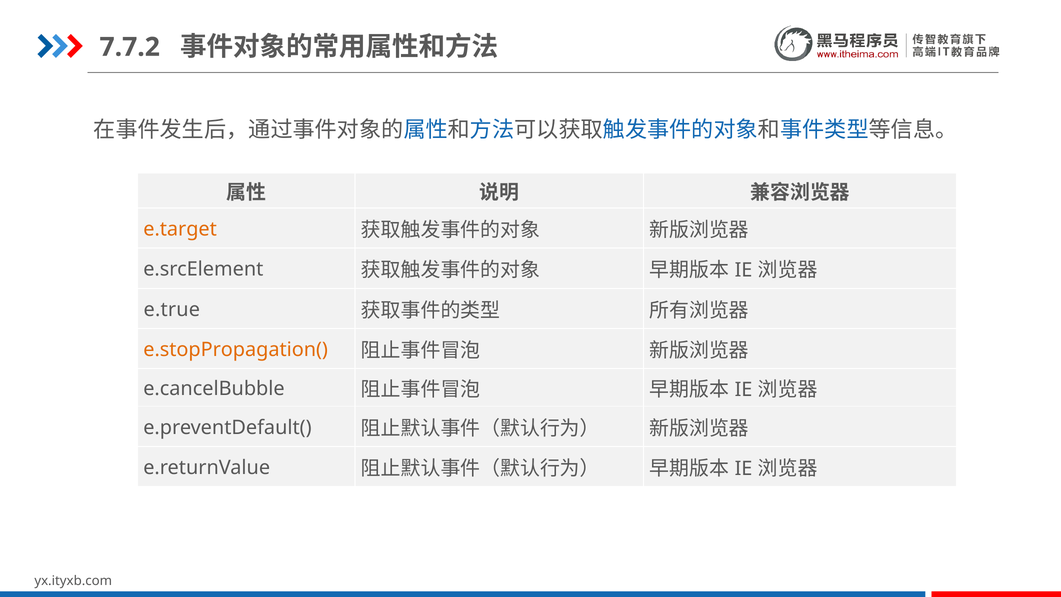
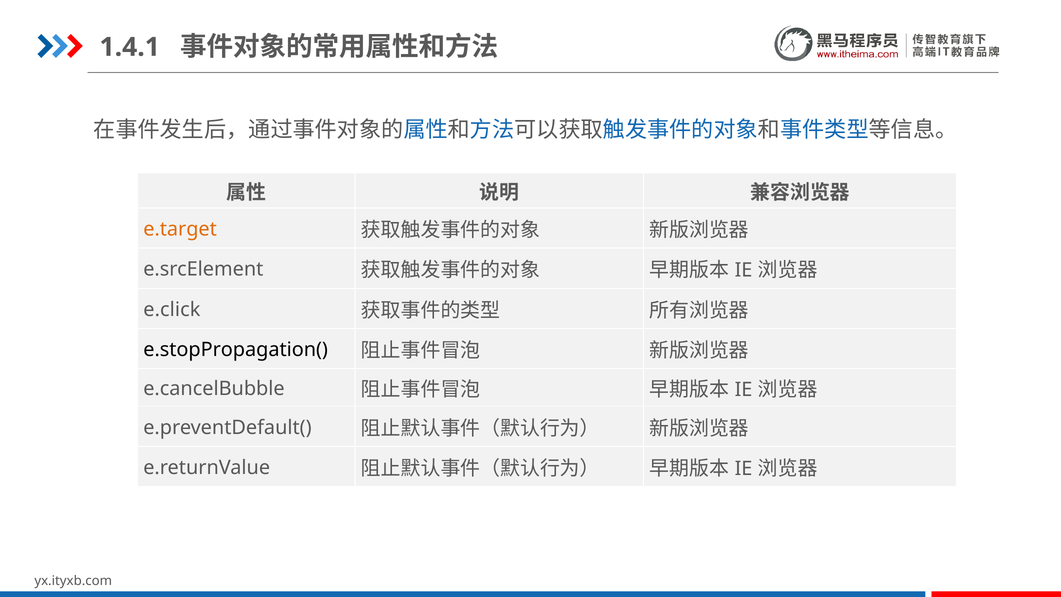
7.7.2: 7.7.2 -> 1.4.1
e.true: e.true -> e.click
e.stopPropagation( colour: orange -> black
